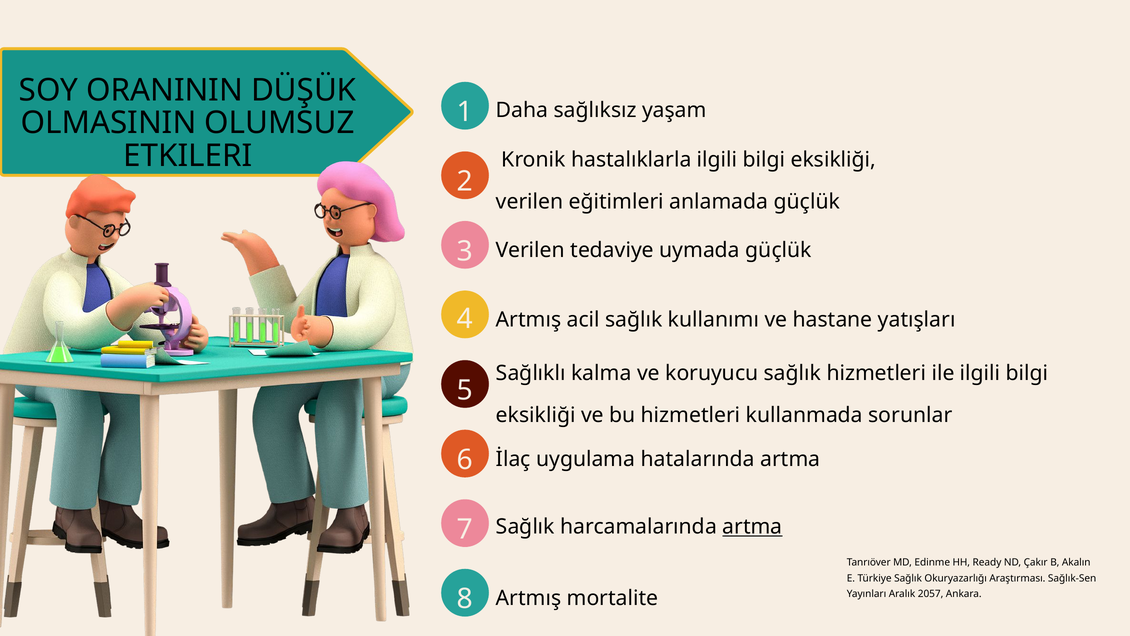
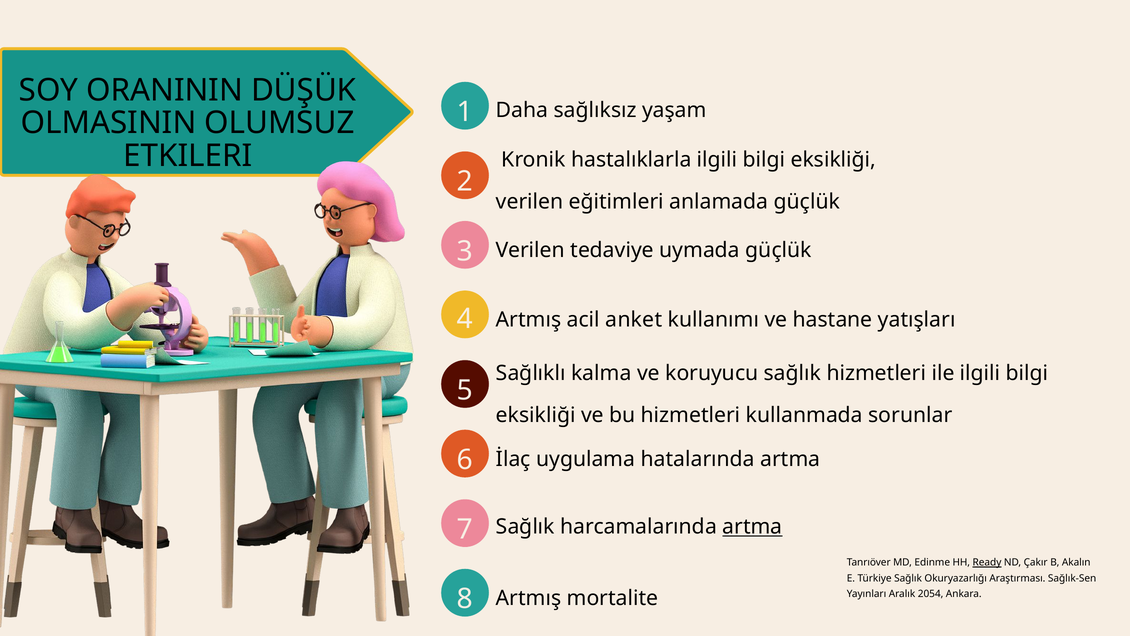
acil sağlık: sağlık -> anket
Ready underline: none -> present
2057: 2057 -> 2054
